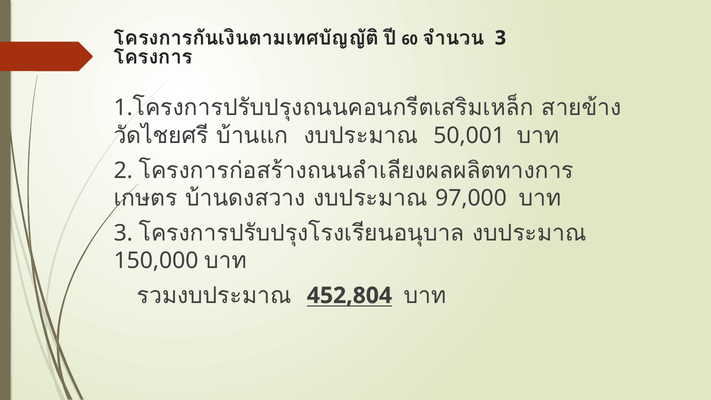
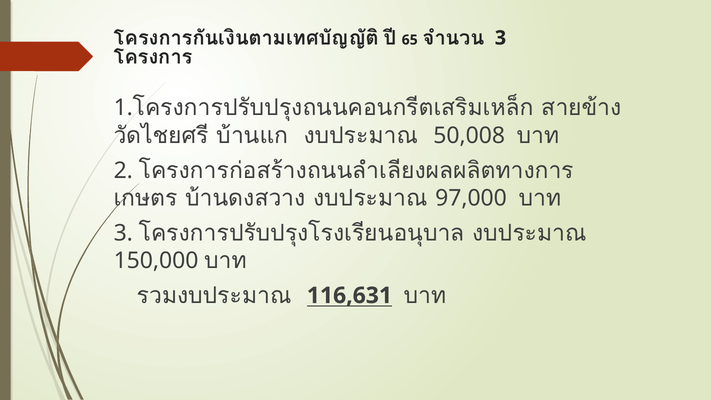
60: 60 -> 65
50,001: 50,001 -> 50,008
452,804: 452,804 -> 116,631
